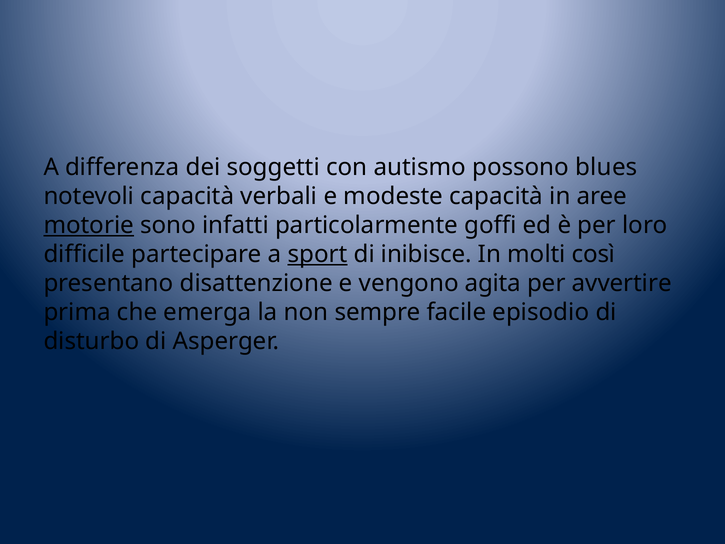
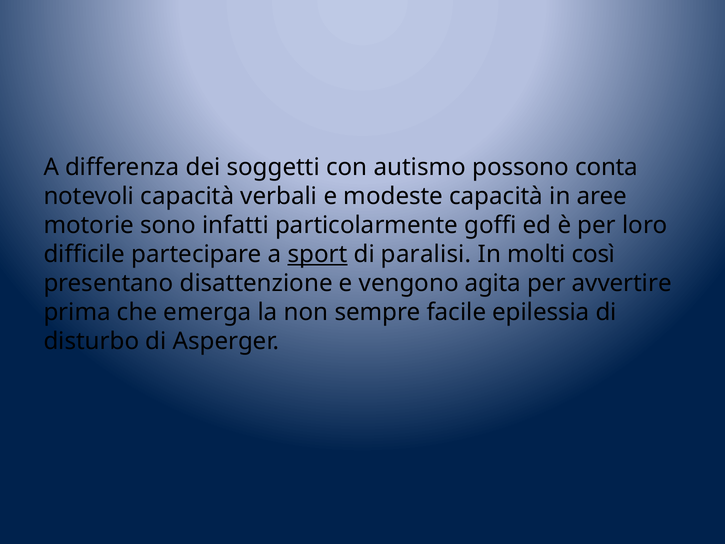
blues: blues -> conta
motorie underline: present -> none
inibisce: inibisce -> paralisi
episodio: episodio -> epilessia
